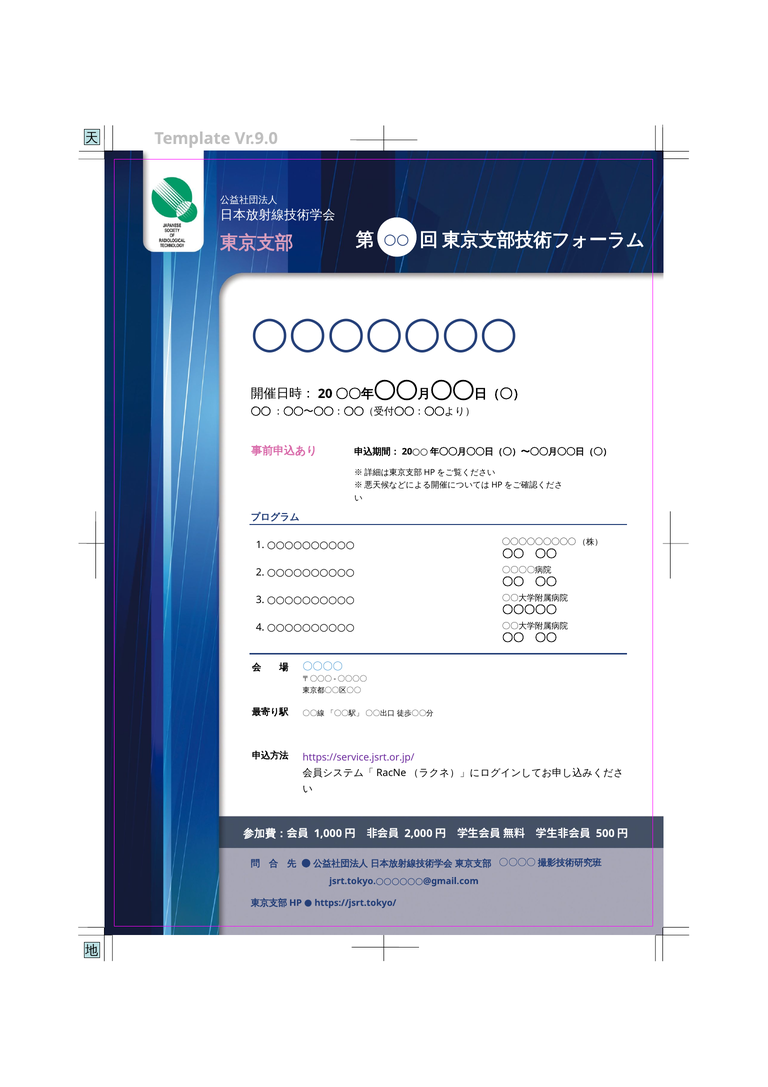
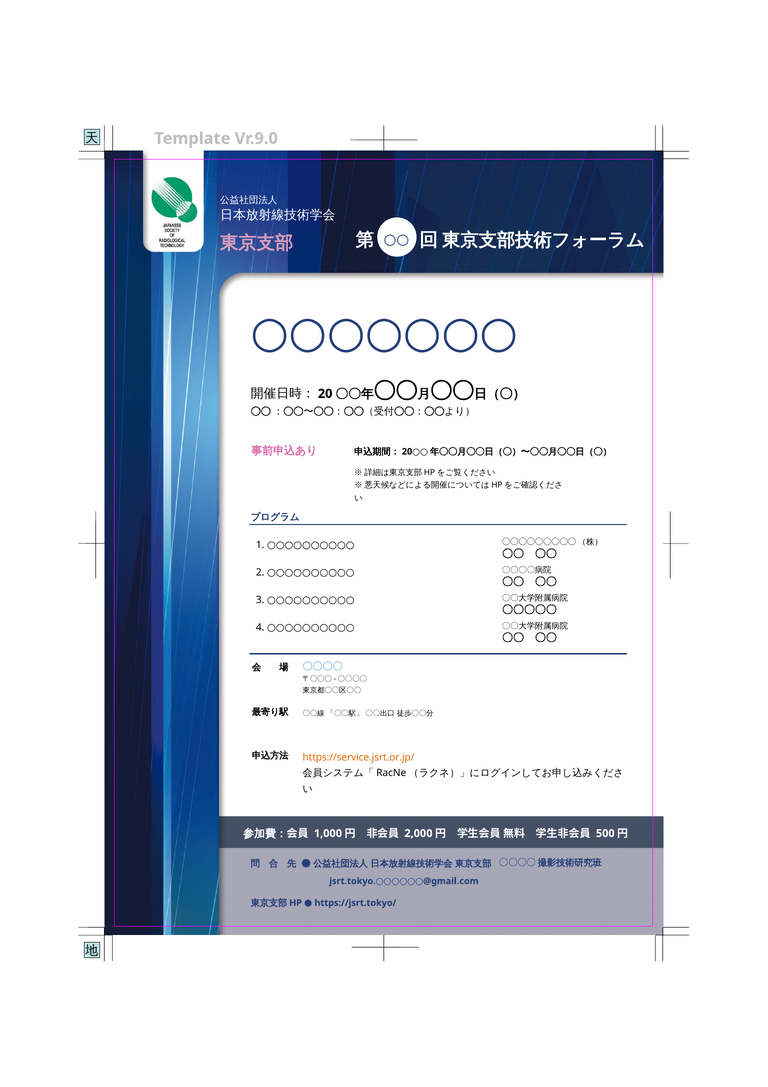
https://service.jsrt.or.jp/ colour: purple -> orange
